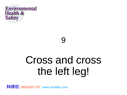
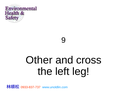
Cross at (39, 60): Cross -> Other
